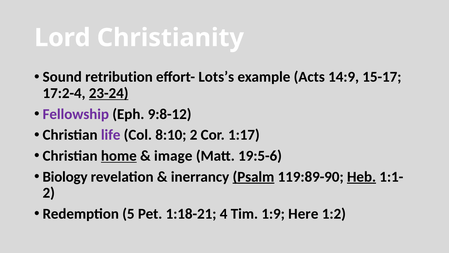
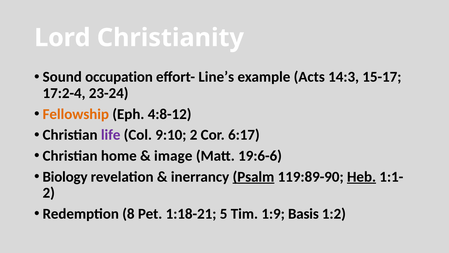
retribution: retribution -> occupation
Lots’s: Lots’s -> Line’s
14:9: 14:9 -> 14:3
23-24 underline: present -> none
Fellowship colour: purple -> orange
9:8-12: 9:8-12 -> 4:8-12
8:10: 8:10 -> 9:10
1:17: 1:17 -> 6:17
home underline: present -> none
19:5-6: 19:5-6 -> 19:6-6
5: 5 -> 8
4: 4 -> 5
Here: Here -> Basis
